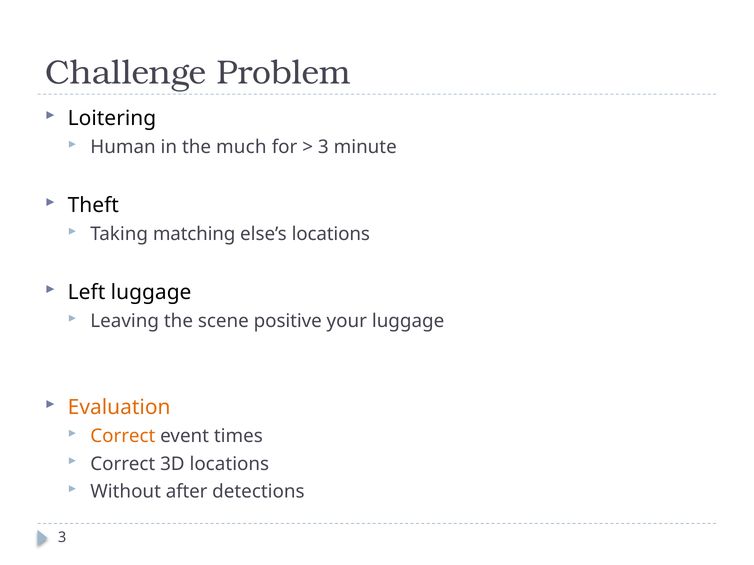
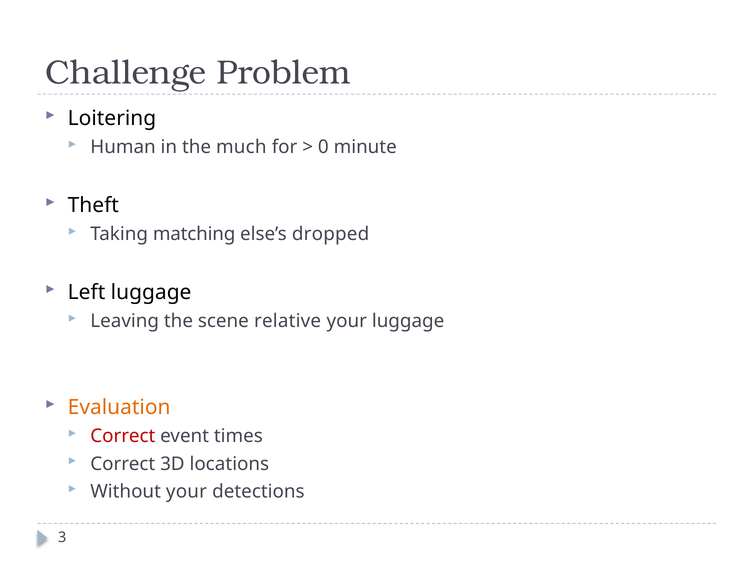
3 at (323, 147): 3 -> 0
else’s locations: locations -> dropped
positive: positive -> relative
Correct at (123, 436) colour: orange -> red
Without after: after -> your
